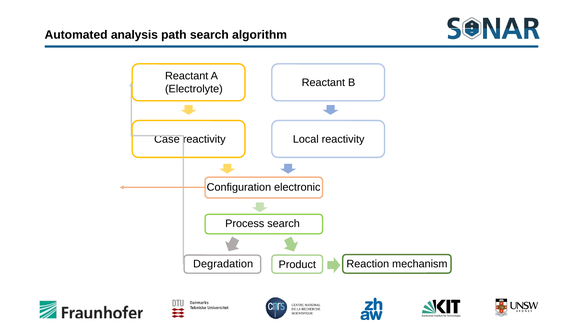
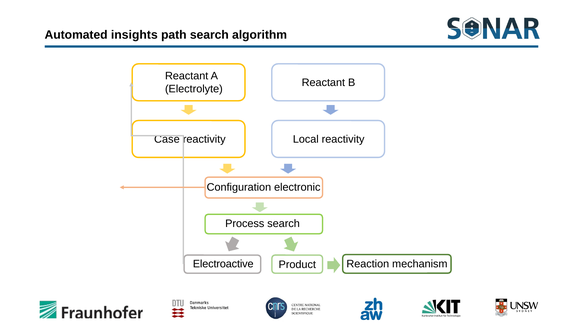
analysis: analysis -> insights
Degradation: Degradation -> Electroactive
